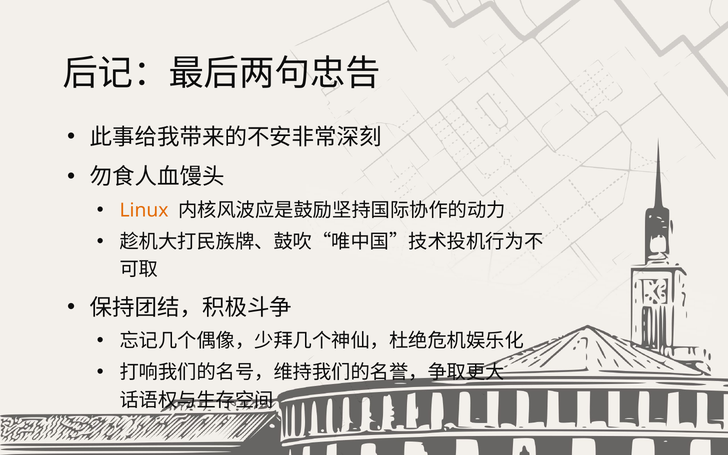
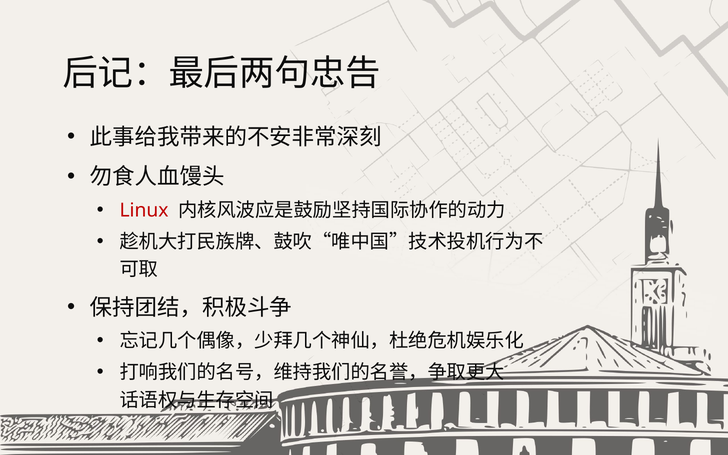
Linux colour: orange -> red
